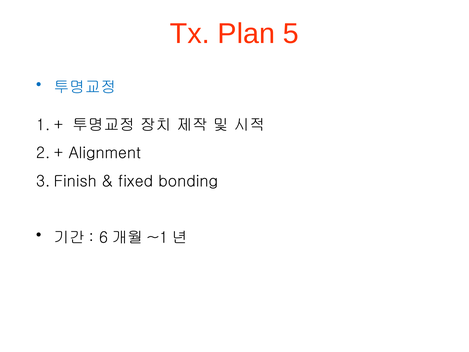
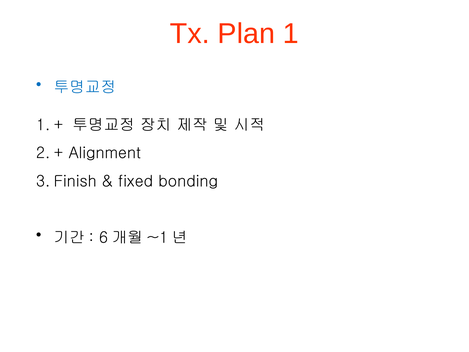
5: 5 -> 1
